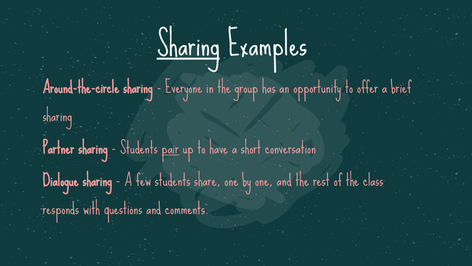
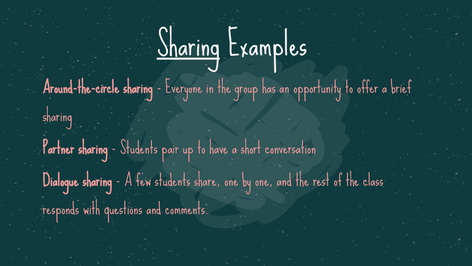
pair underline: present -> none
